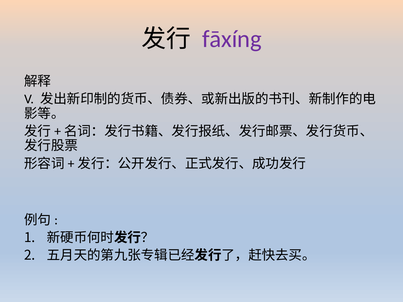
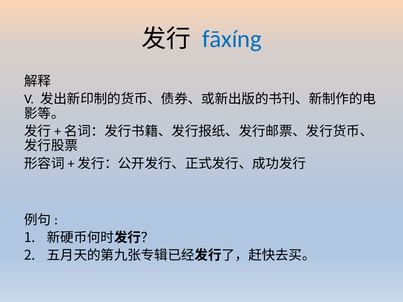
fāxíng colour: purple -> blue
